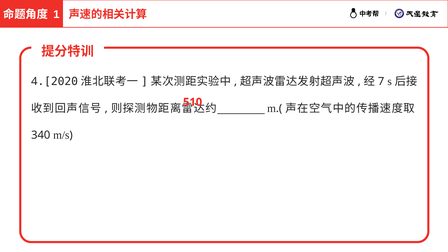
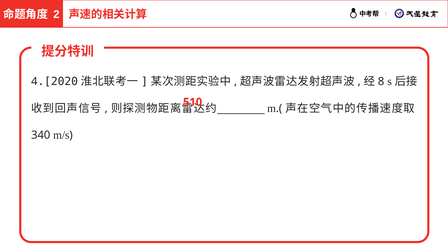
1: 1 -> 2
7: 7 -> 8
